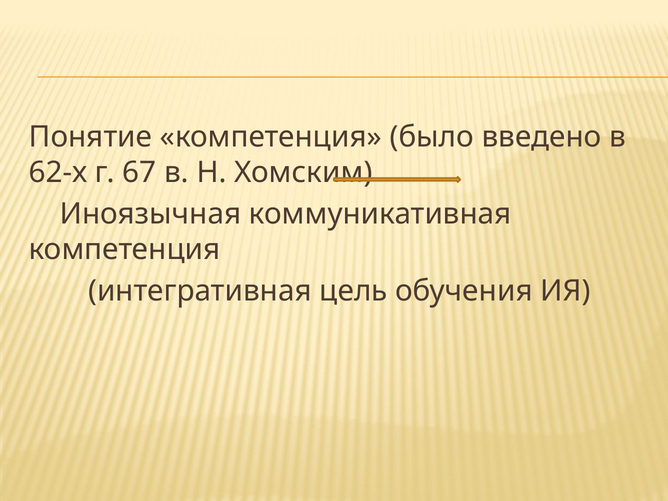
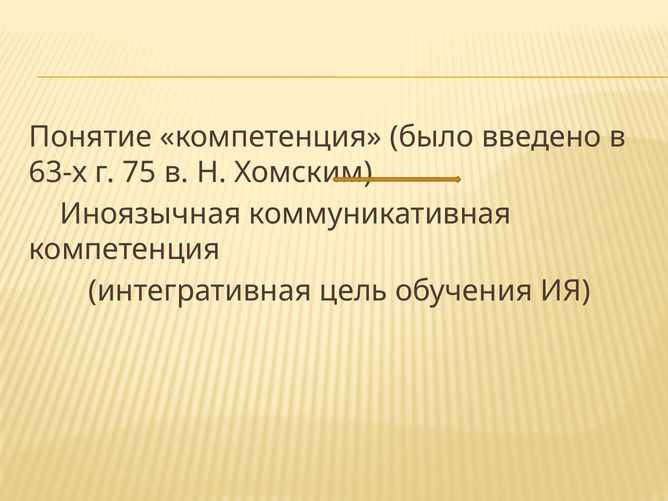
62-х: 62-х -> 63-х
67: 67 -> 75
